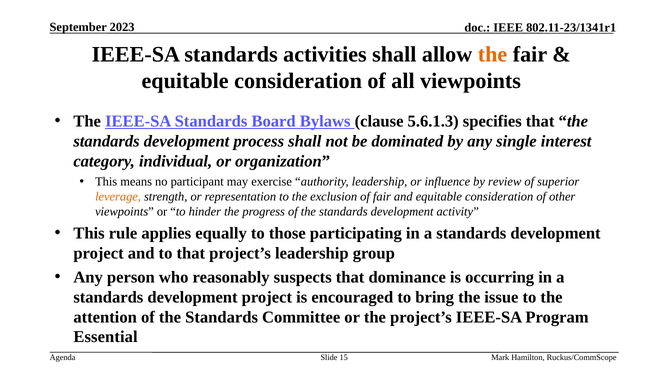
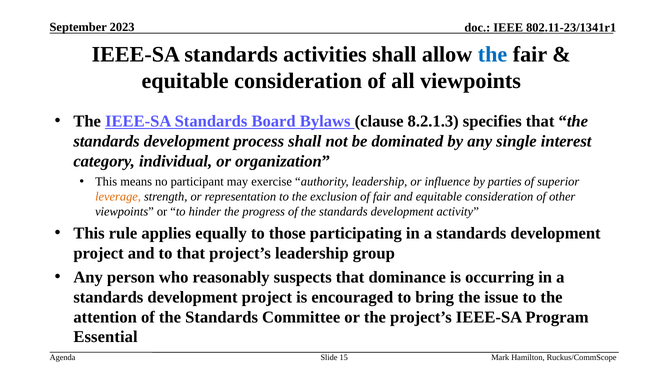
the at (493, 55) colour: orange -> blue
5.6.1.3: 5.6.1.3 -> 8.2.1.3
review: review -> parties
